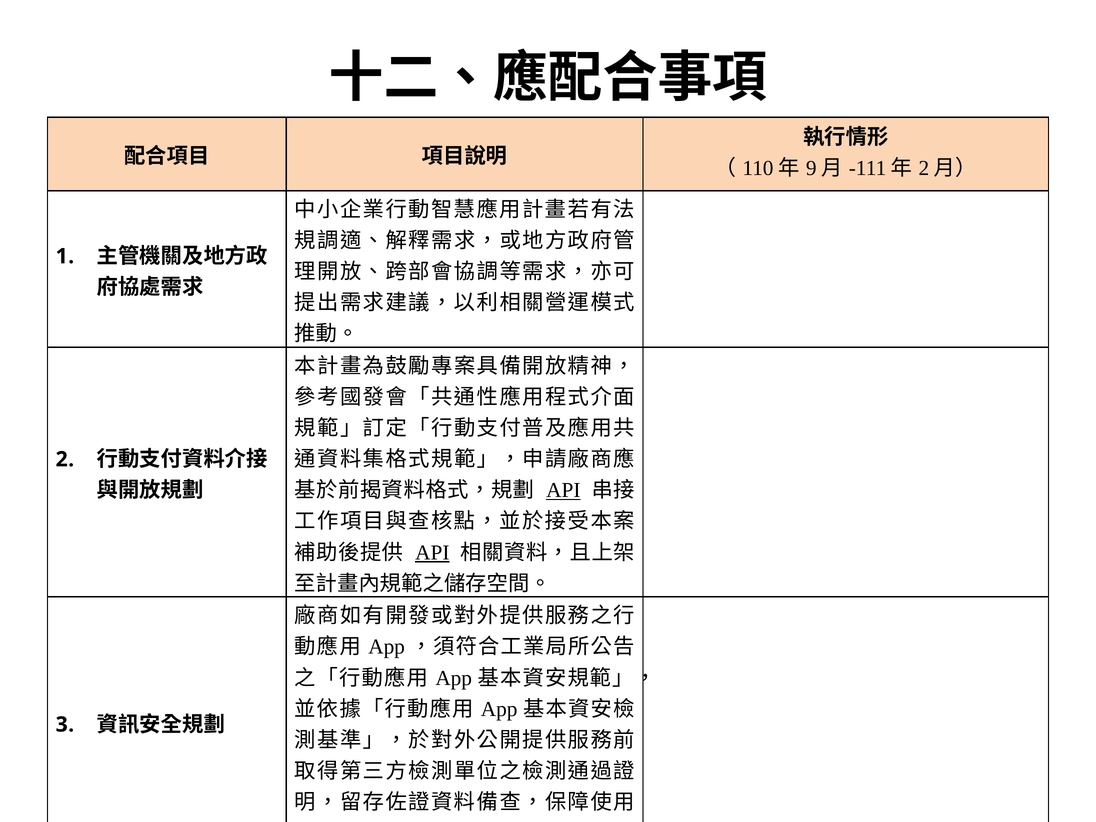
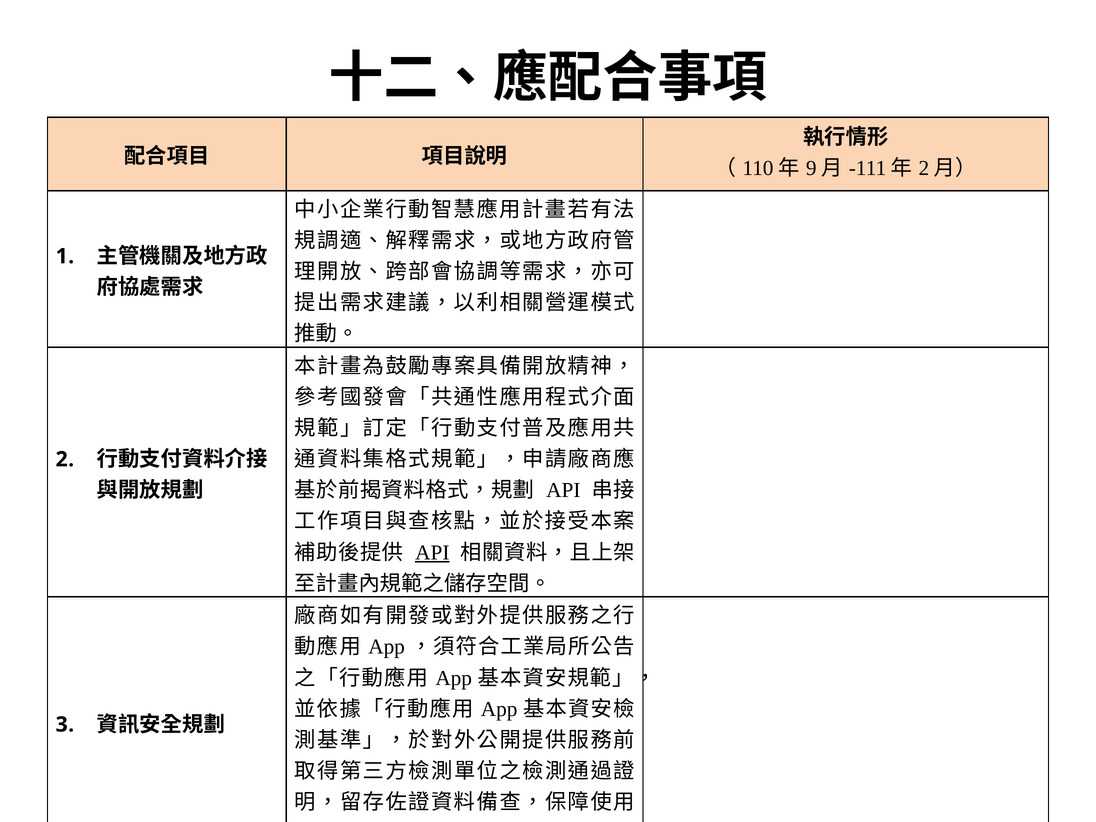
API at (563, 490) underline: present -> none
